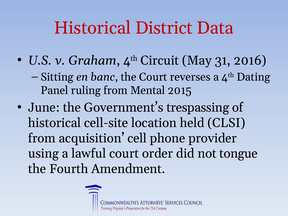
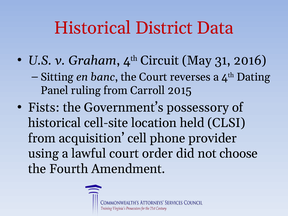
Mental: Mental -> Carroll
June: June -> Fists
trespassing: trespassing -> possessory
tongue: tongue -> choose
